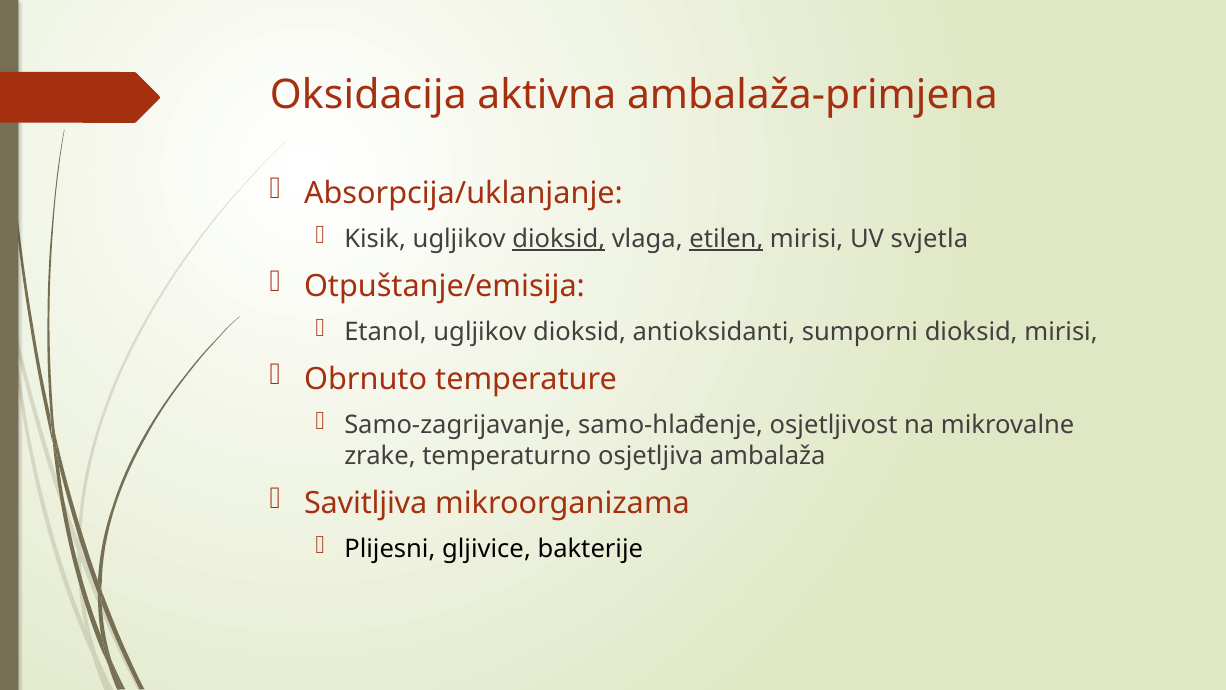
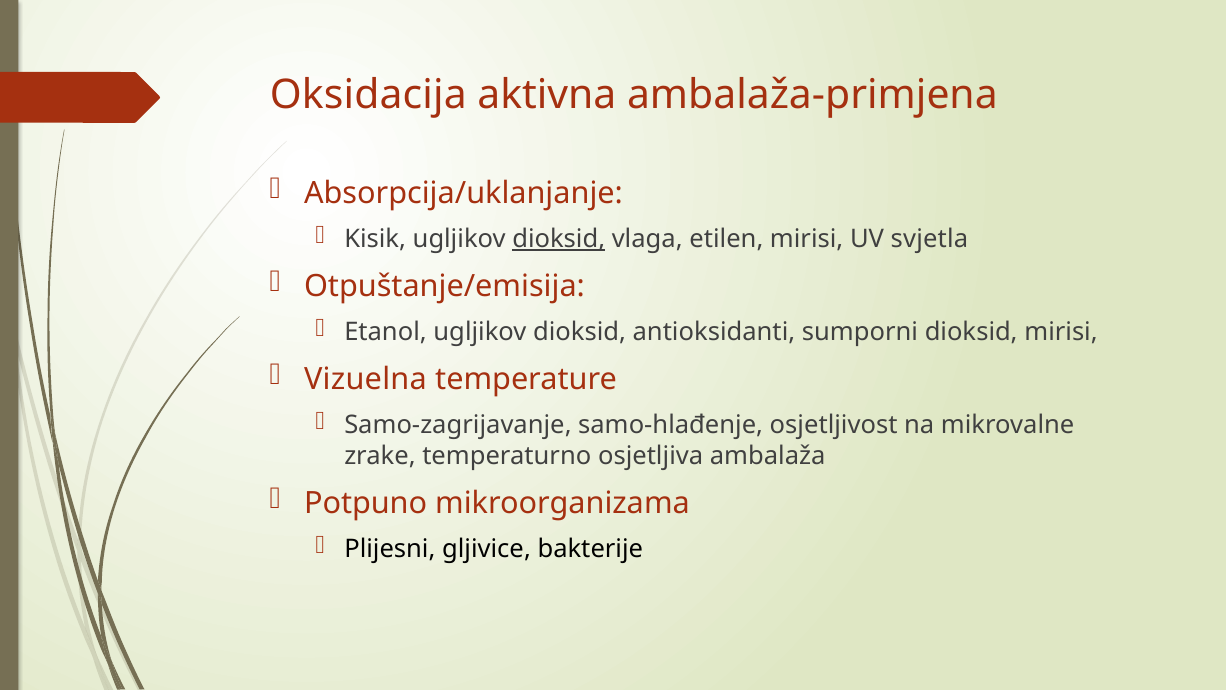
etilen underline: present -> none
Obrnuto: Obrnuto -> Vizuelna
Savitljiva: Savitljiva -> Potpuno
